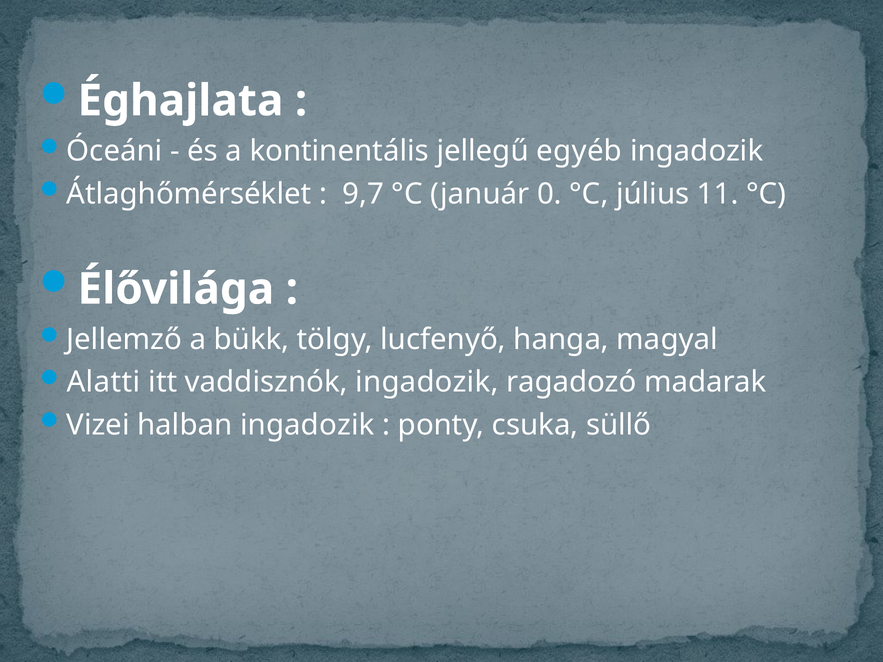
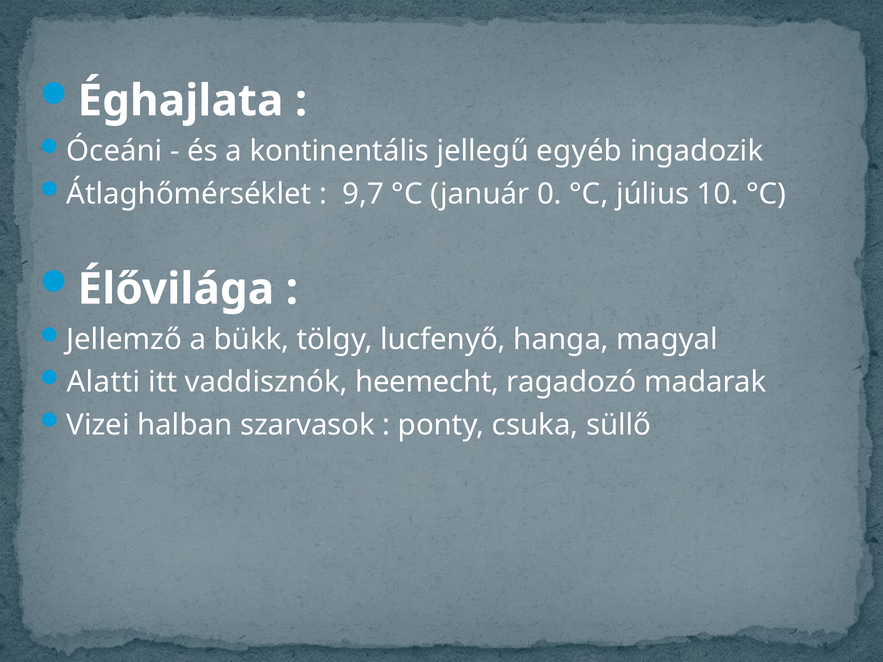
11: 11 -> 10
vaddisznók ingadozik: ingadozik -> heemecht
halban ingadozik: ingadozik -> szarvasok
